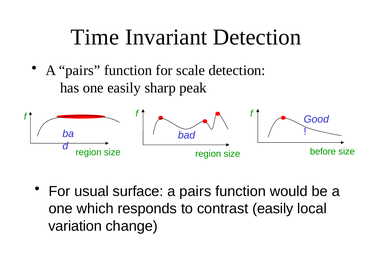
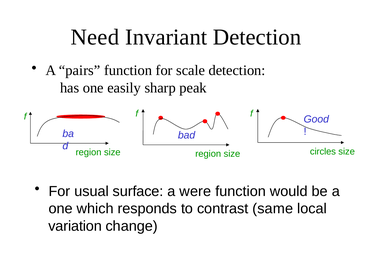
Time: Time -> Need
before: before -> circles
pairs at (195, 191): pairs -> were
contrast easily: easily -> same
